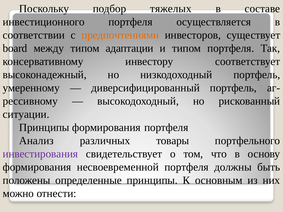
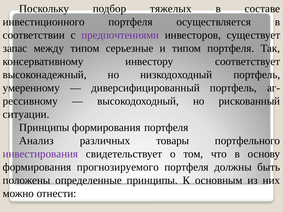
предпочтениями colour: orange -> purple
board: board -> запас
адаптации: адаптации -> серьезные
несвоевременной: несвоевременной -> прогнозируемого
